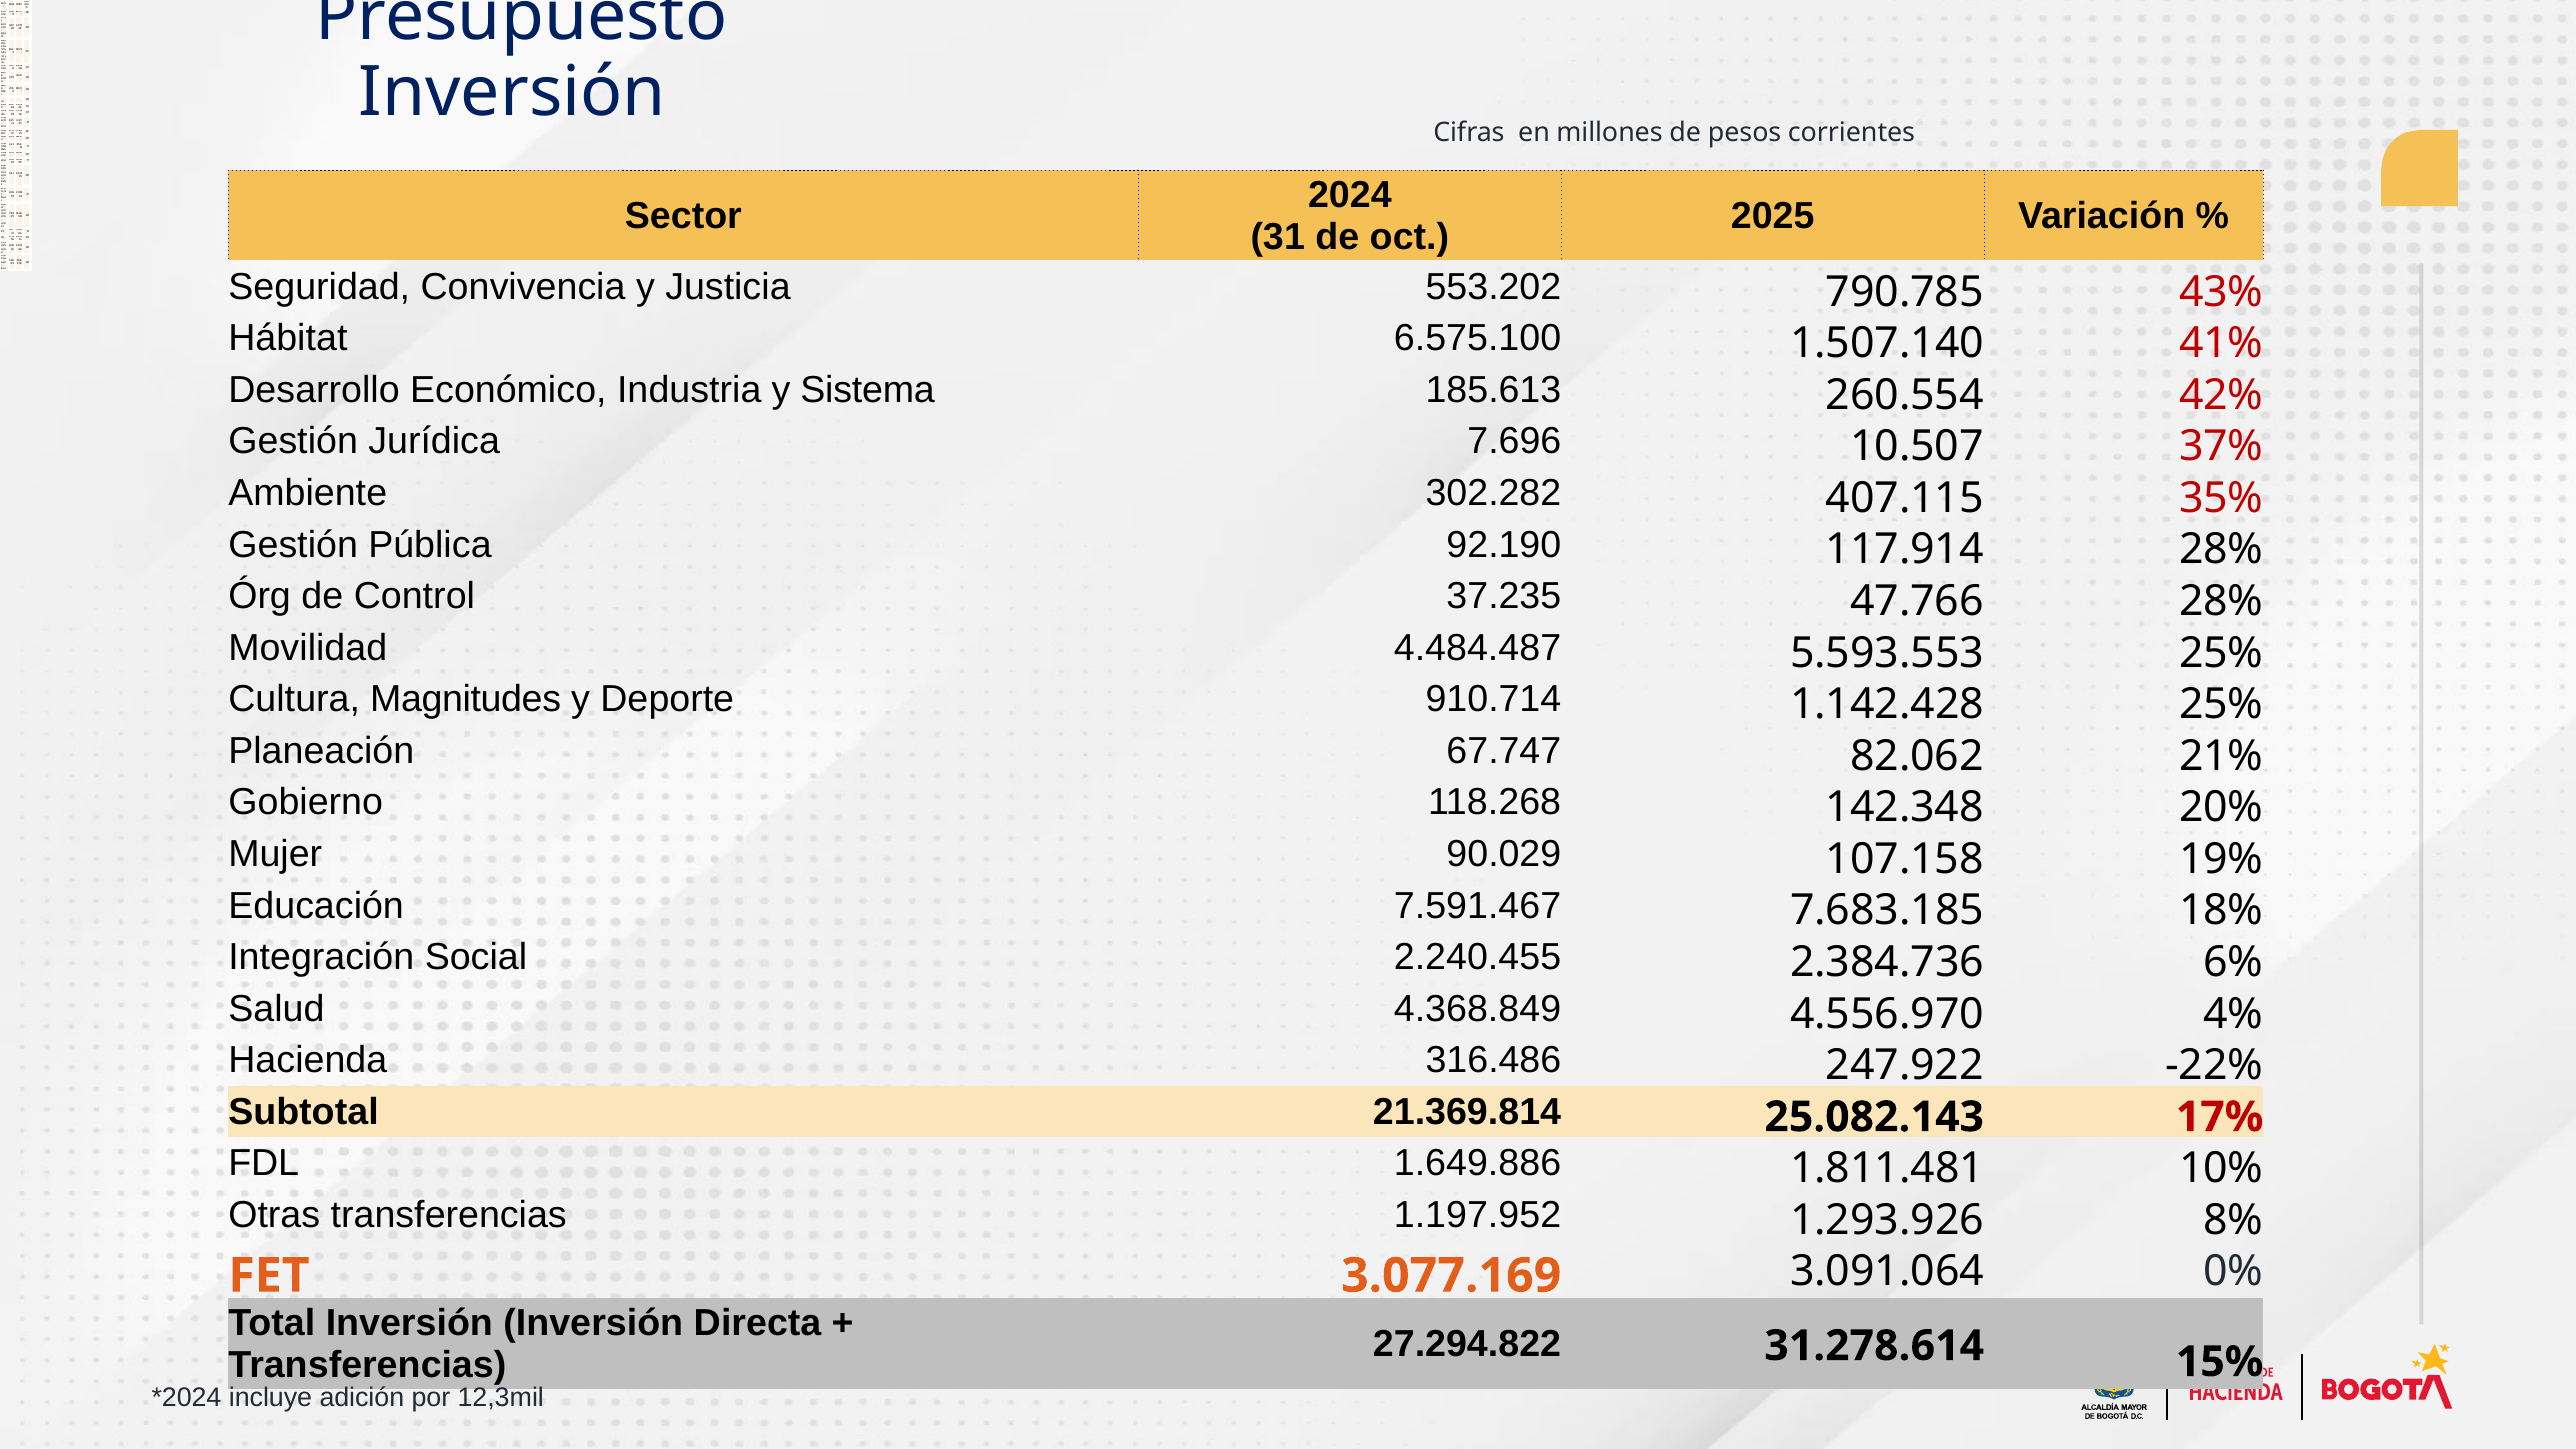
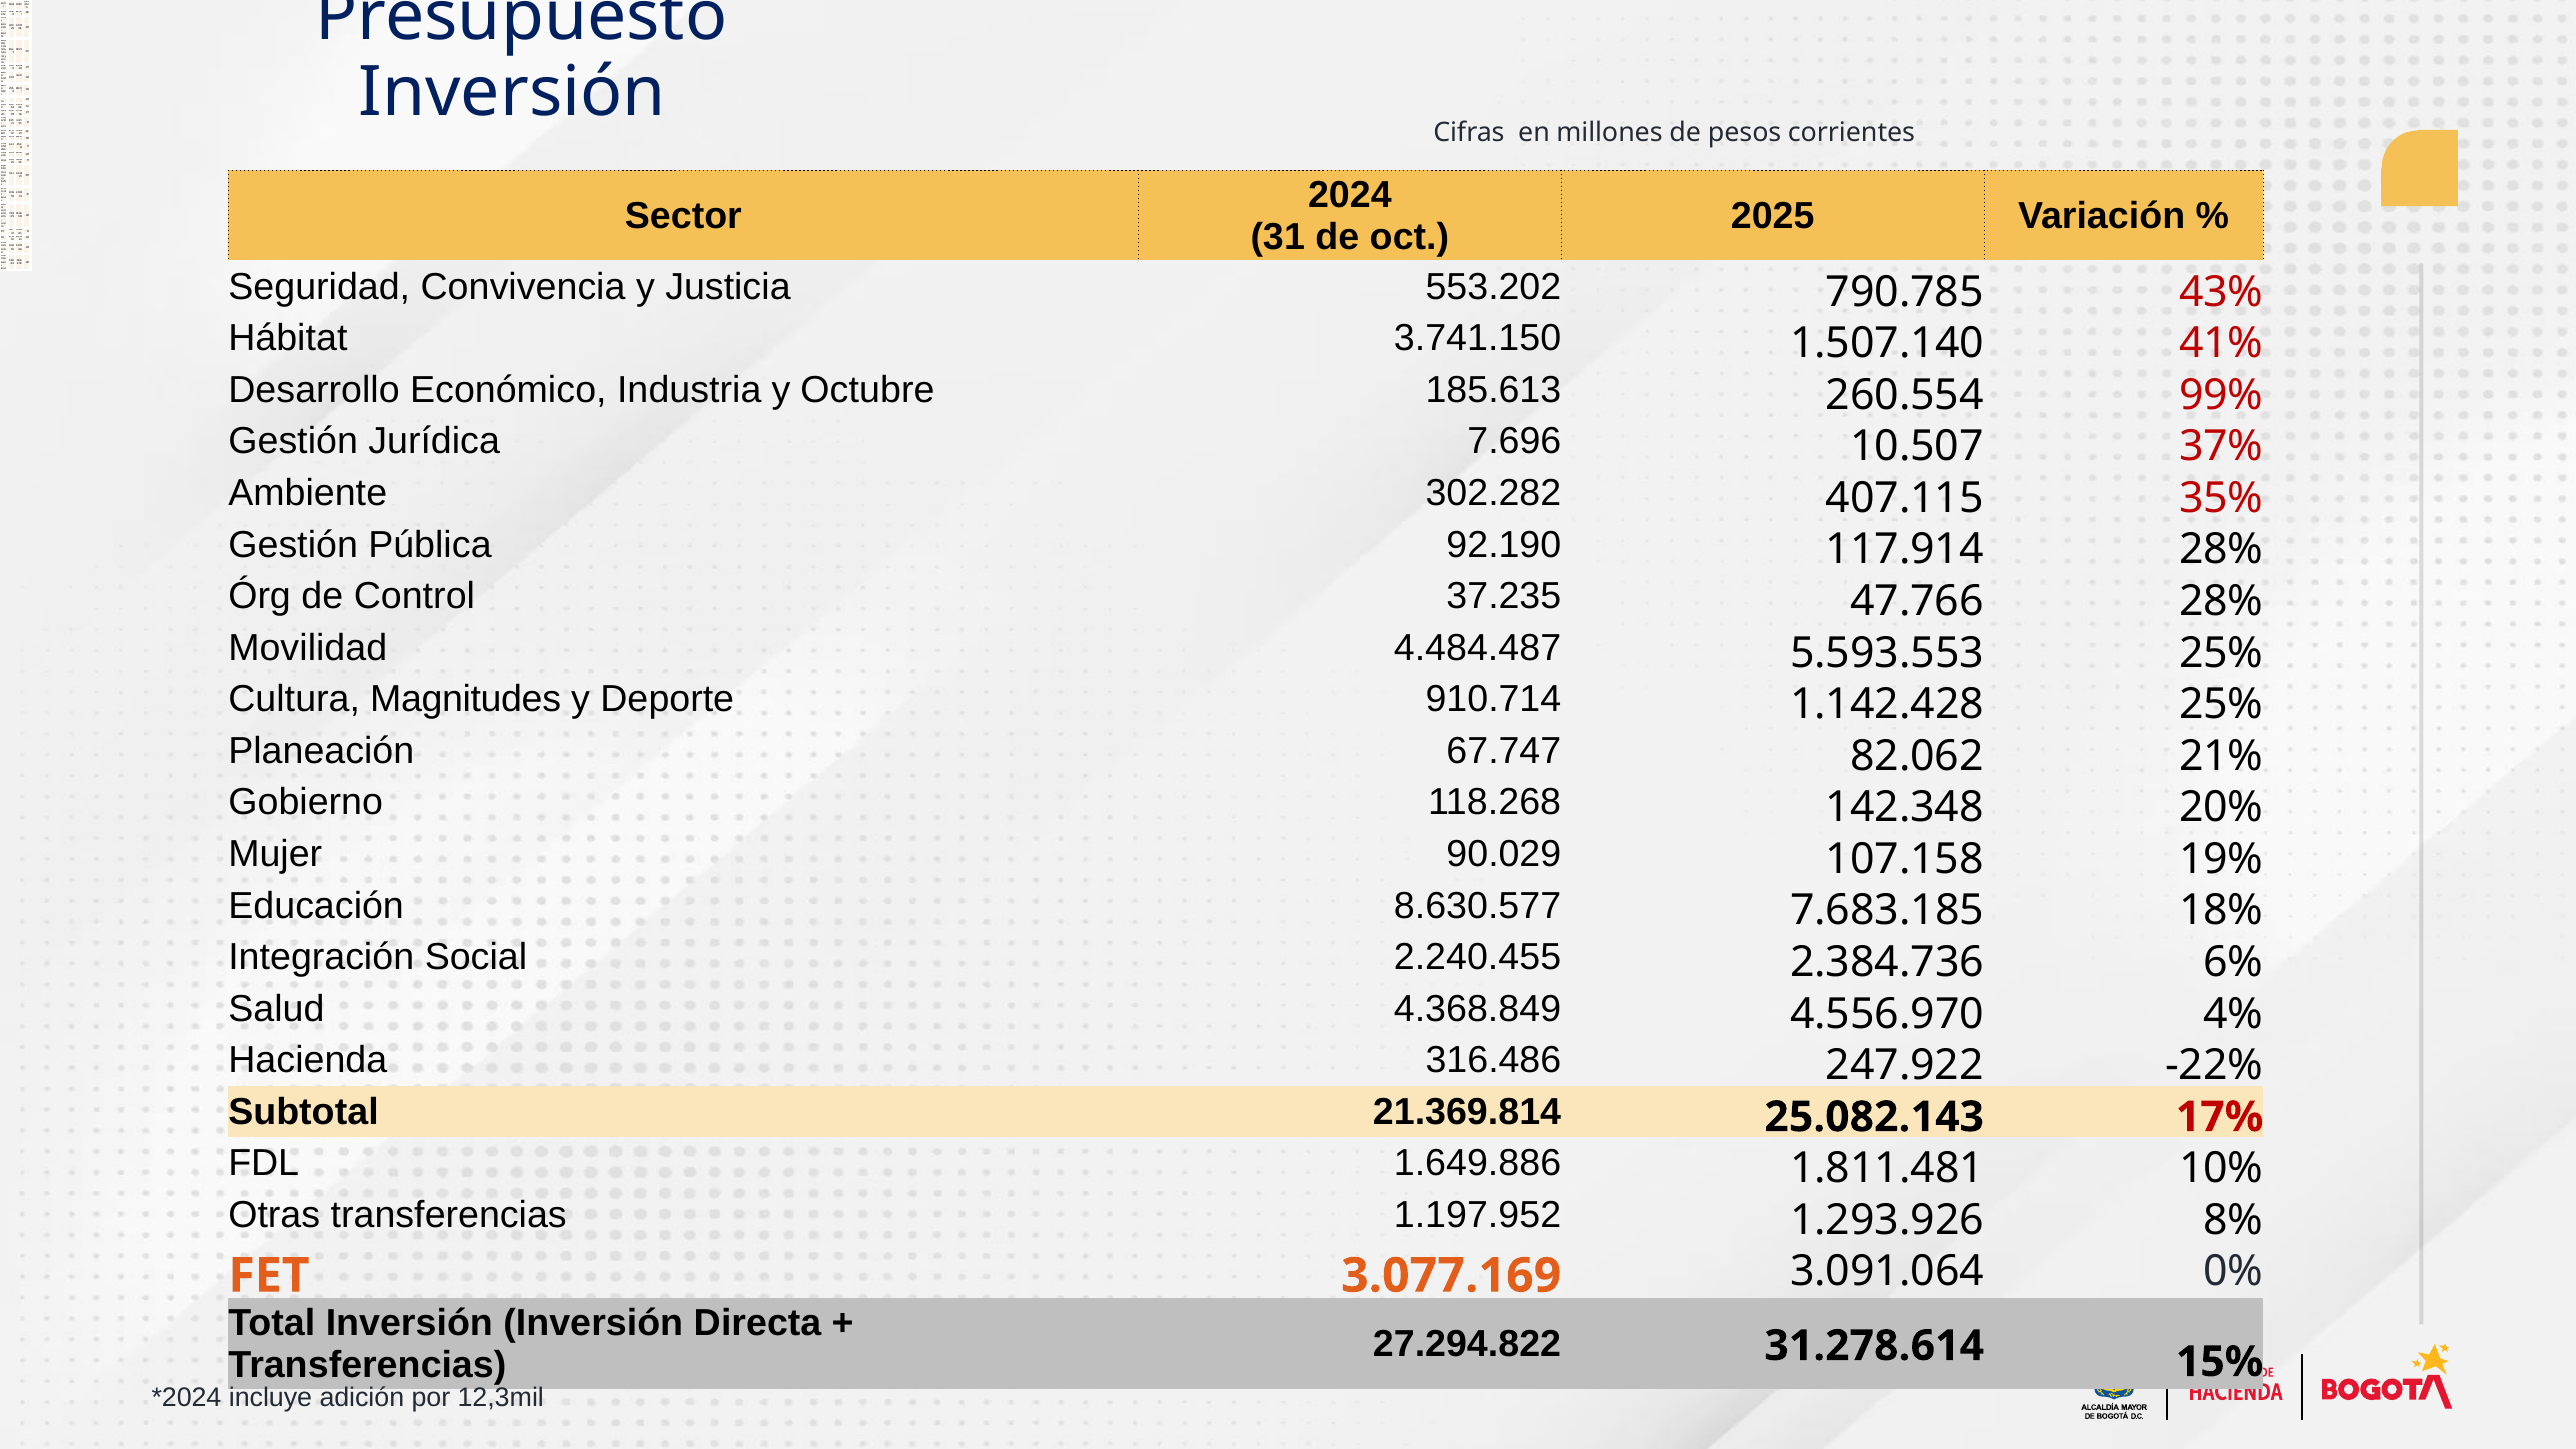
6.575.100: 6.575.100 -> 3.741.150
Sistema: Sistema -> Octubre
42%: 42% -> 99%
7.591.467: 7.591.467 -> 8.630.577
